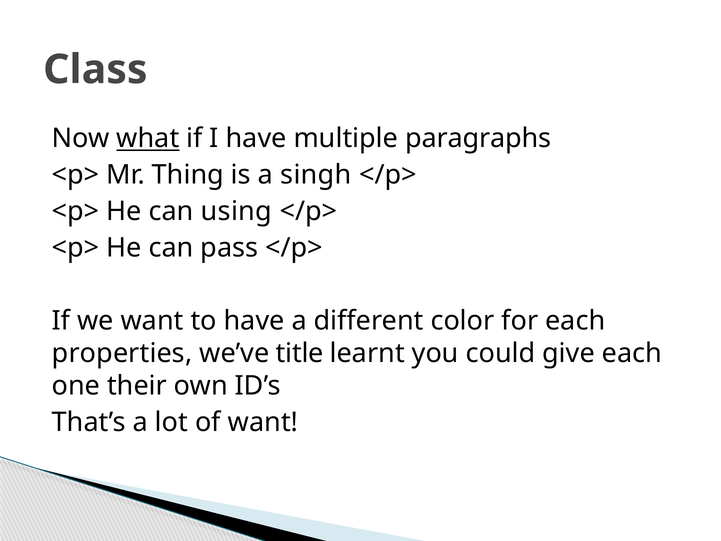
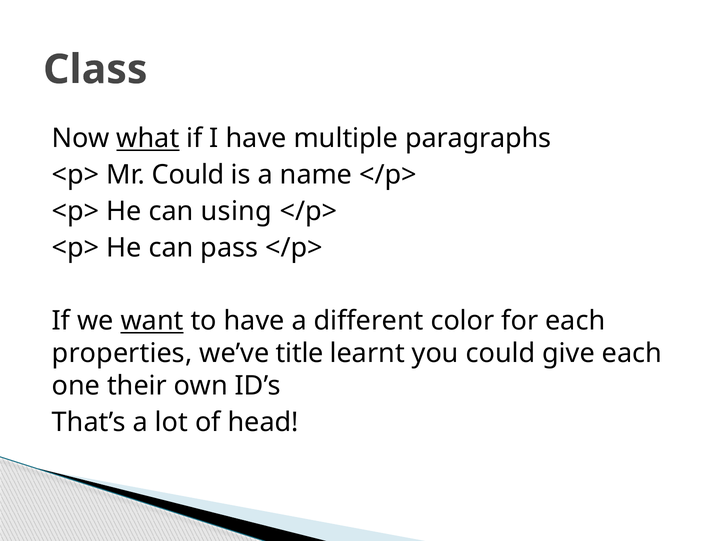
Mr Thing: Thing -> Could
singh: singh -> name
want at (152, 321) underline: none -> present
of want: want -> head
